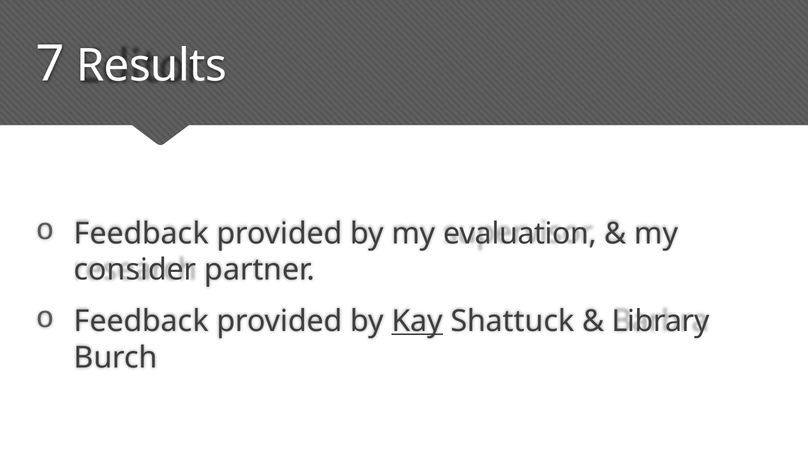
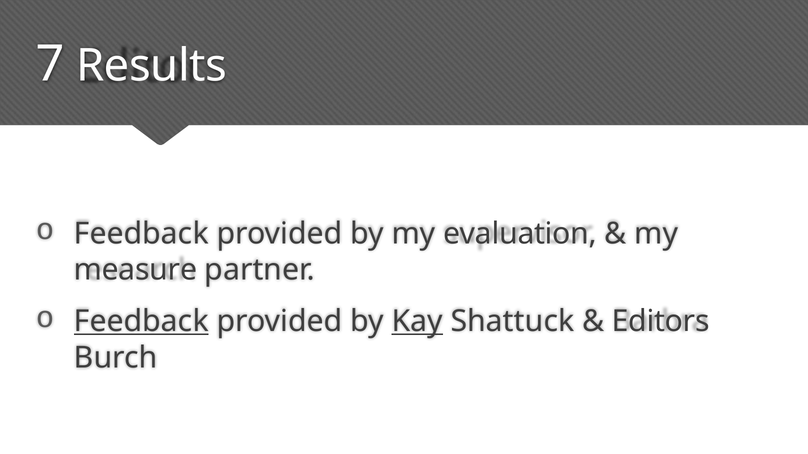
consider: consider -> measure
Feedback at (141, 322) underline: none -> present
Library: Library -> Editors
